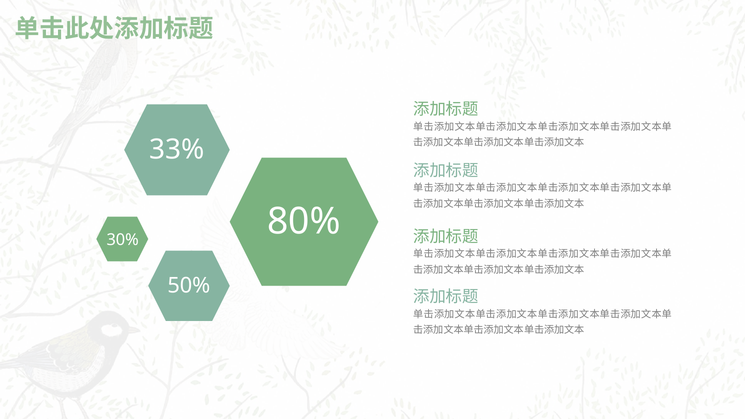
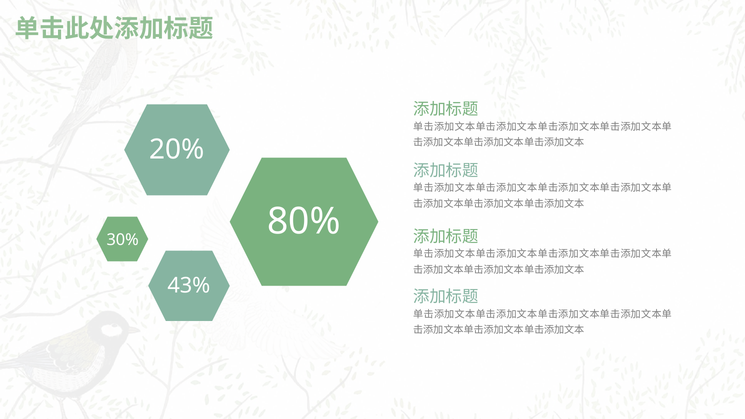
33%: 33% -> 20%
50%: 50% -> 43%
